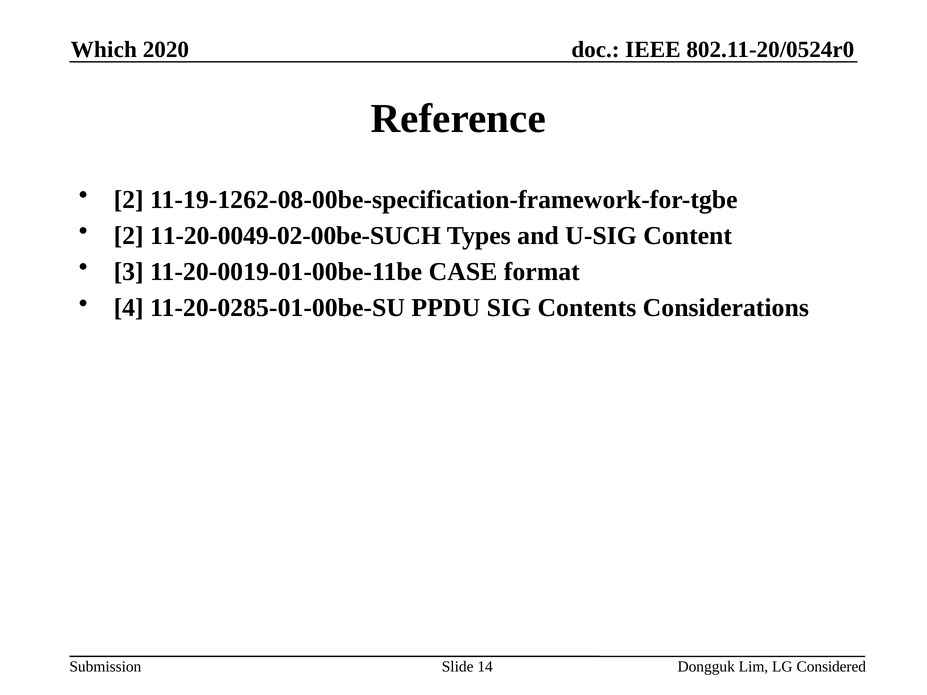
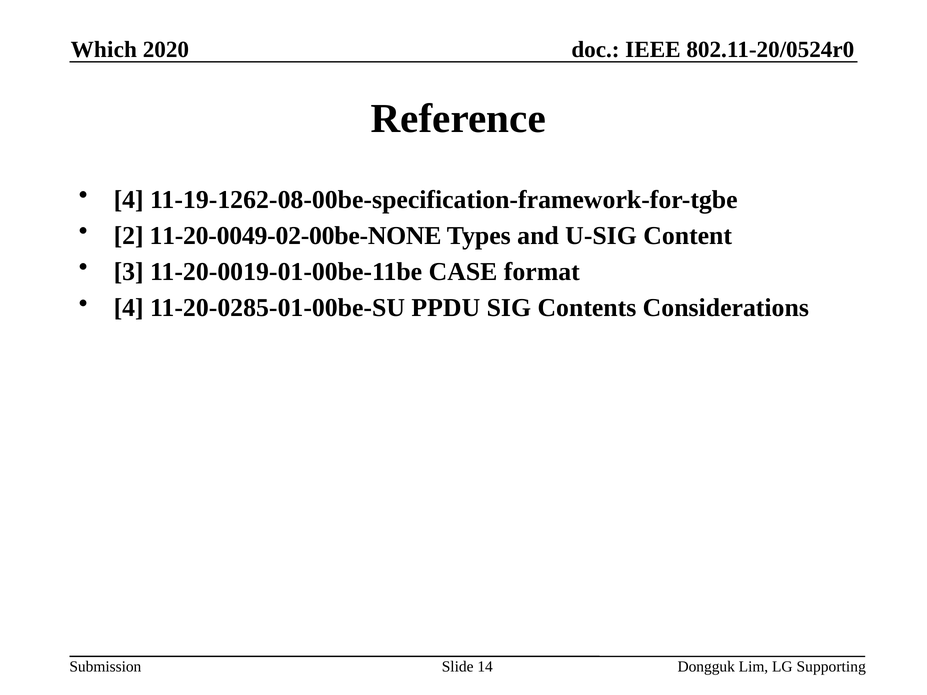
2 at (129, 200): 2 -> 4
11-20-0049-02-00be-SUCH: 11-20-0049-02-00be-SUCH -> 11-20-0049-02-00be-NONE
Considered: Considered -> Supporting
